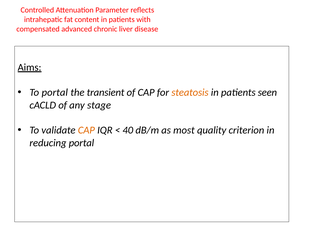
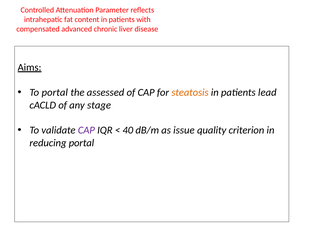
transient: transient -> assessed
seen: seen -> lead
CAP at (86, 130) colour: orange -> purple
most: most -> issue
